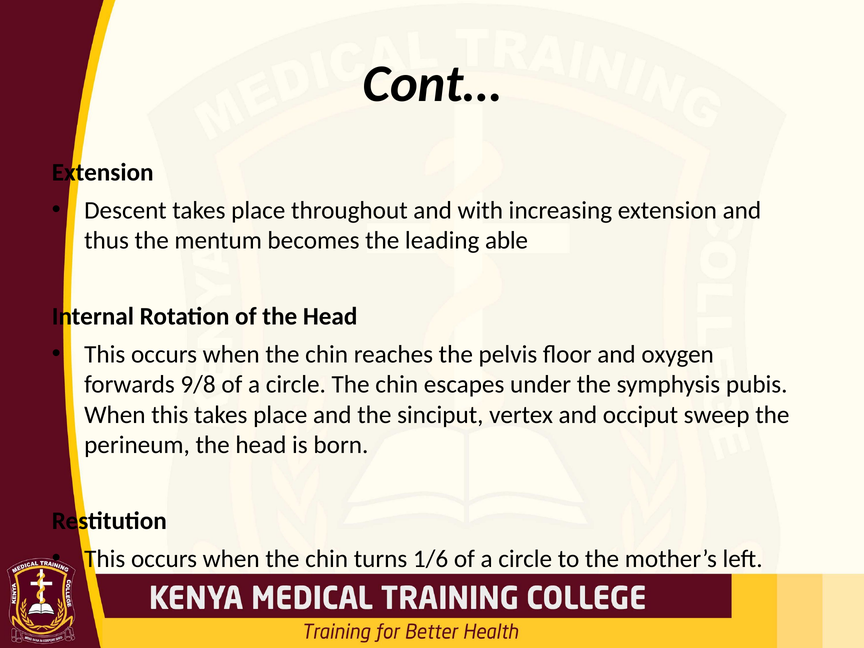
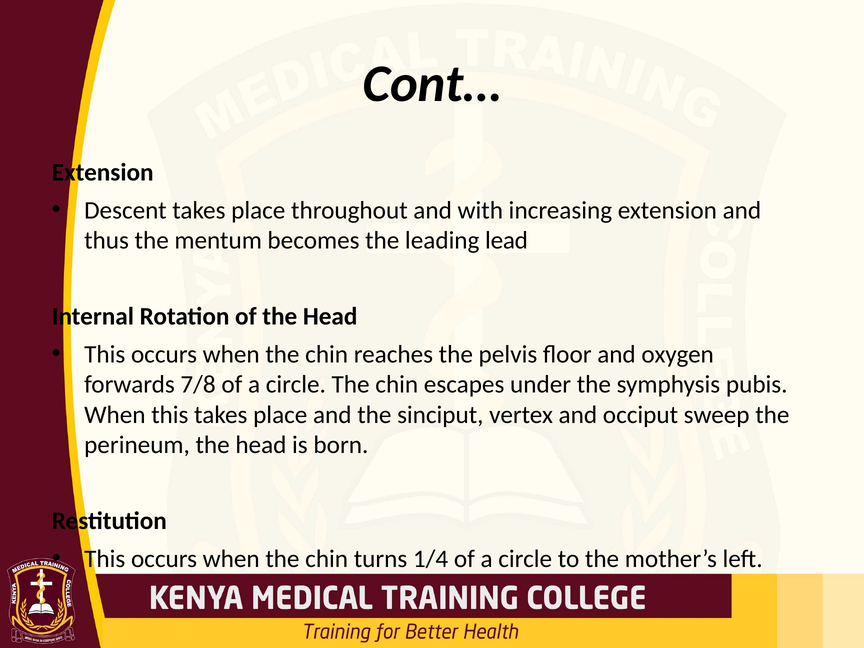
able: able -> lead
9/8: 9/8 -> 7/8
1/6: 1/6 -> 1/4
